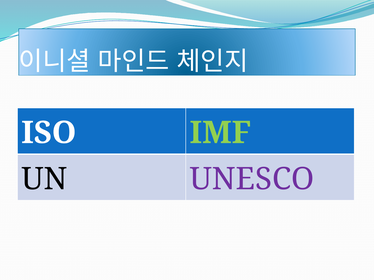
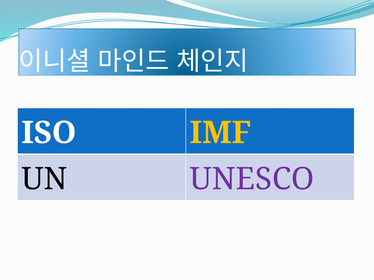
IMF colour: light green -> yellow
